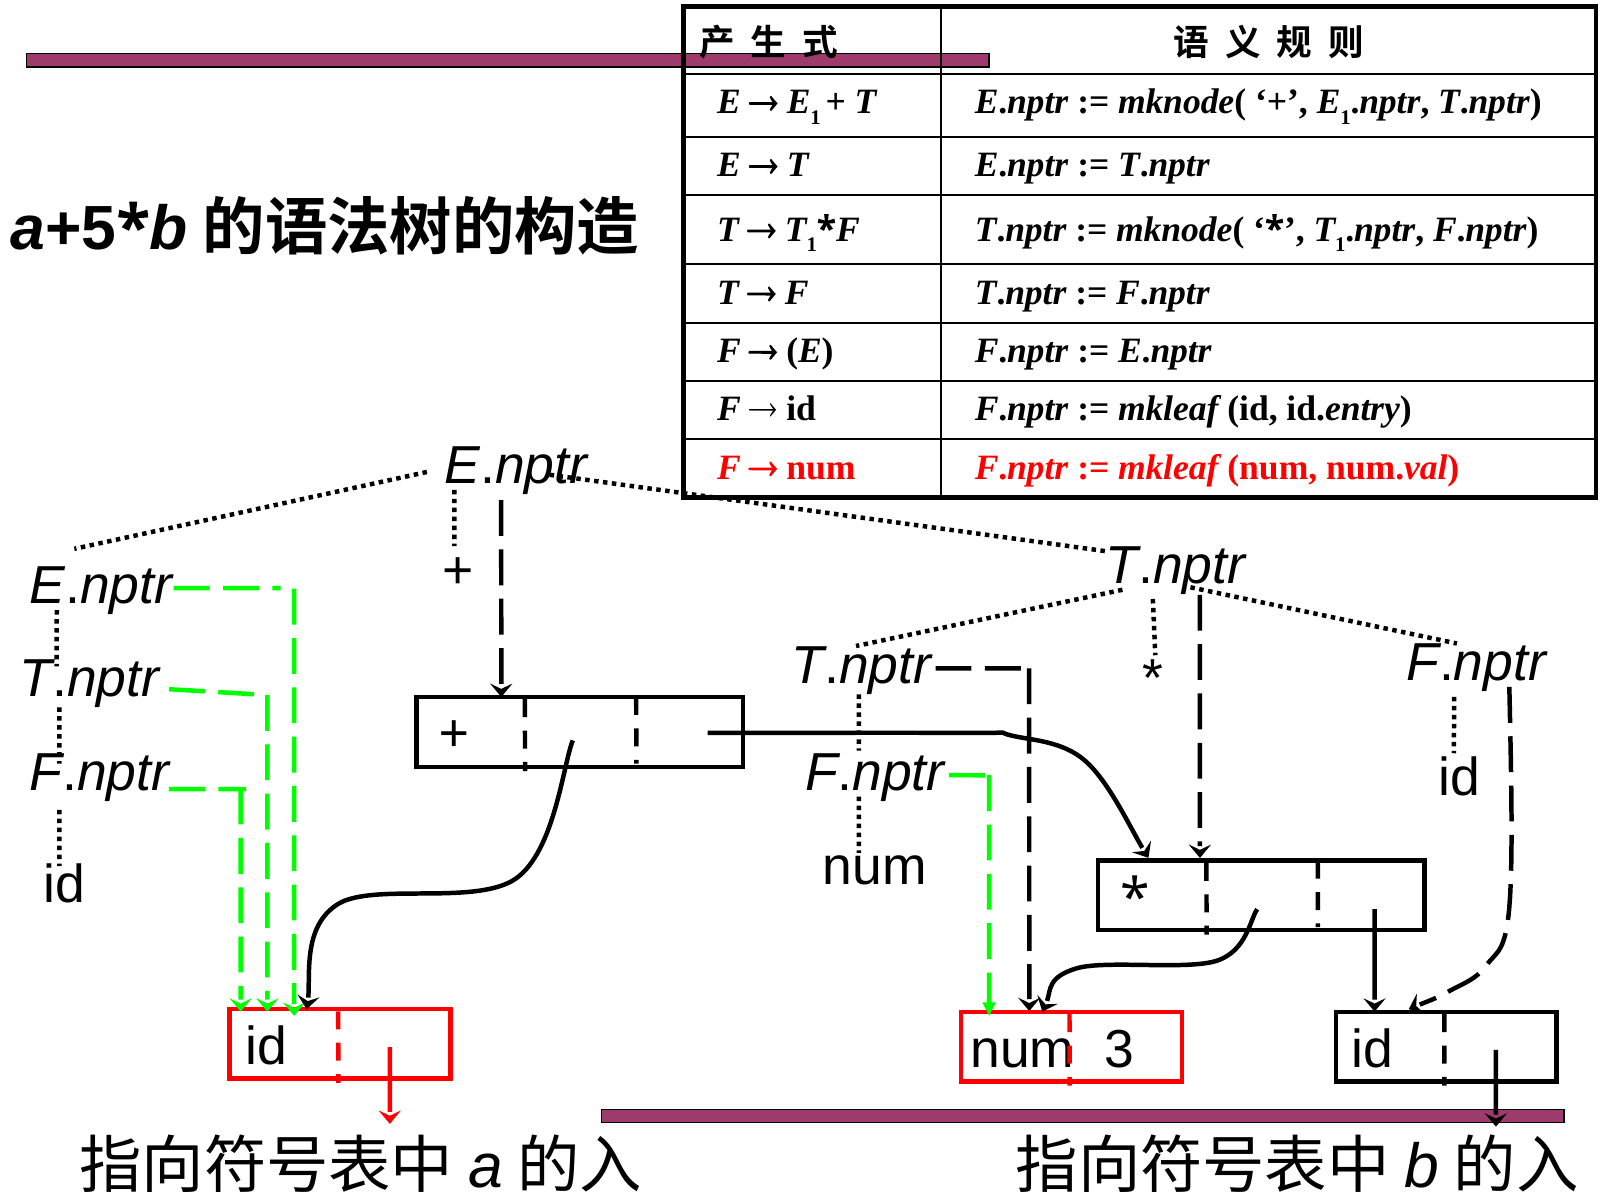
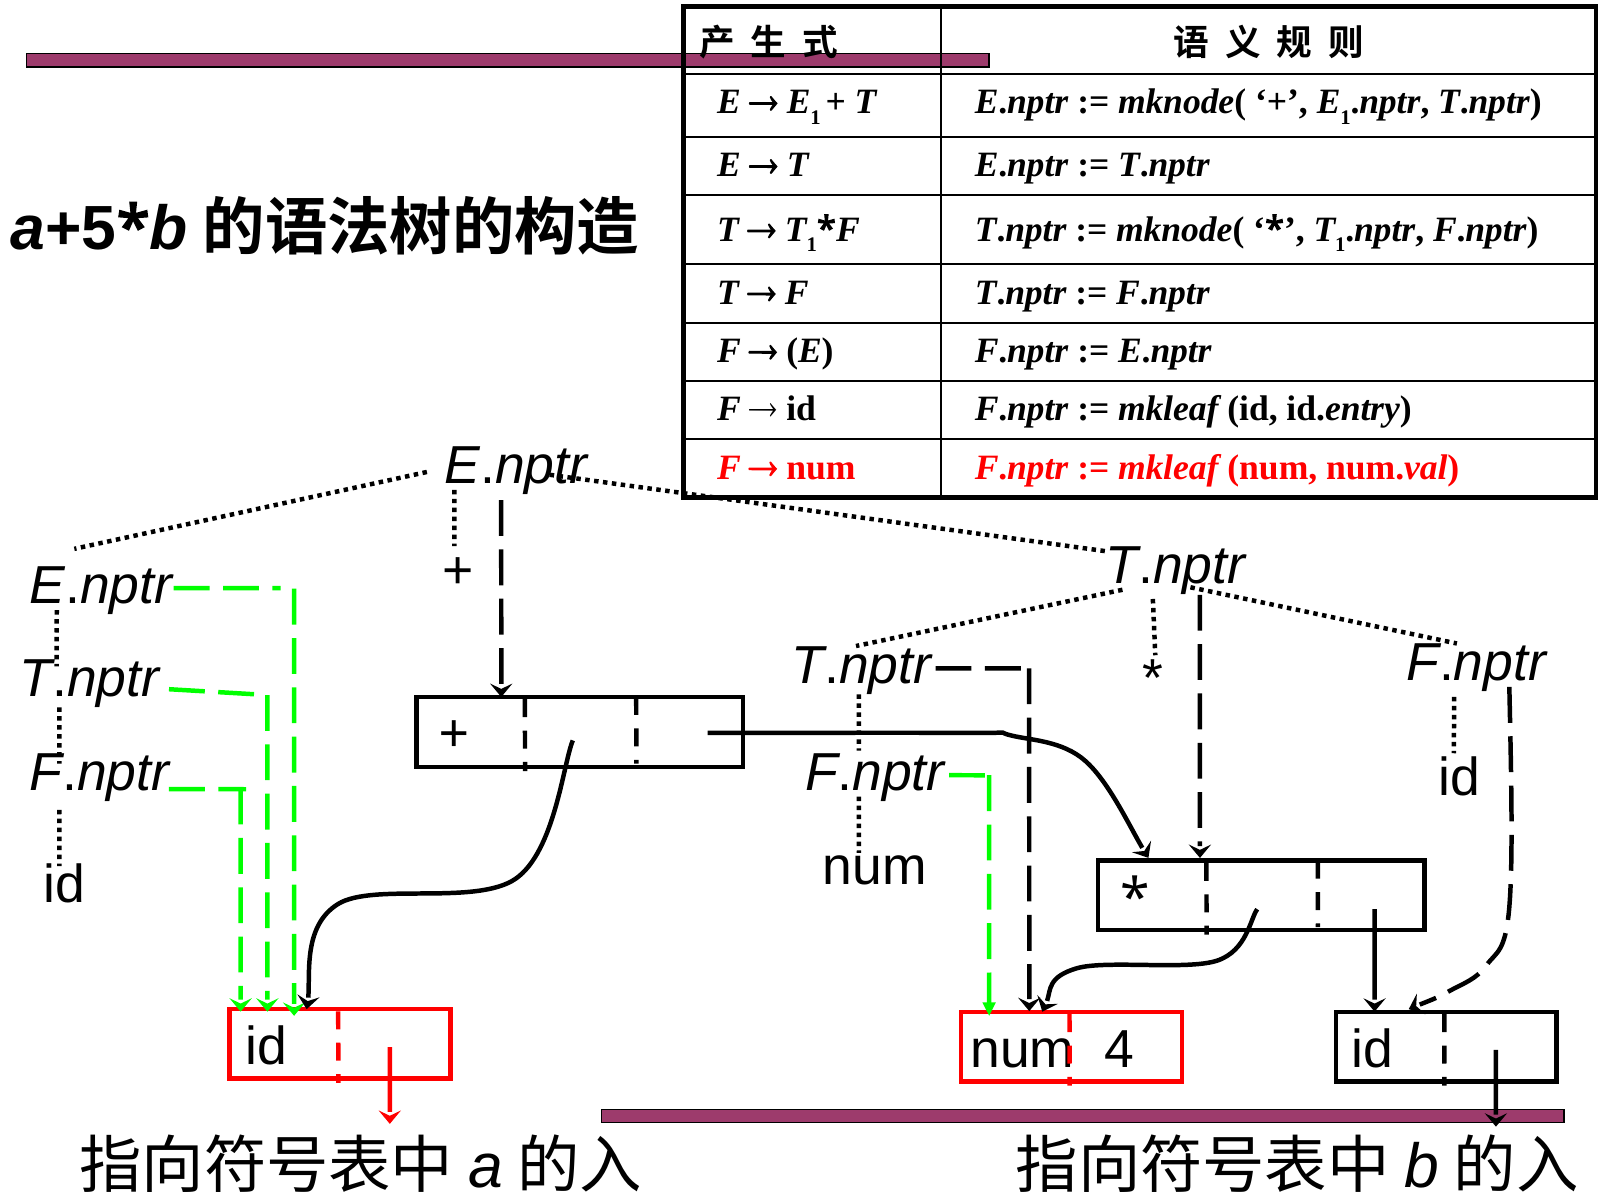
3: 3 -> 4
